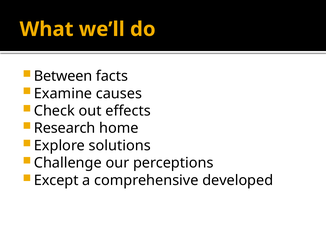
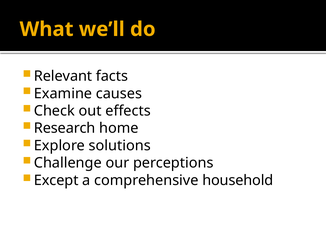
Between: Between -> Relevant
developed: developed -> household
